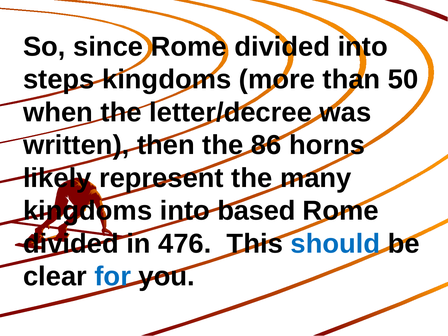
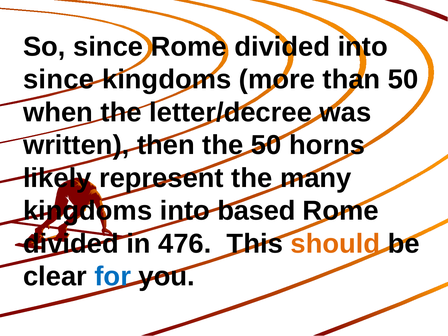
steps at (59, 80): steps -> since
the 86: 86 -> 50
should colour: blue -> orange
